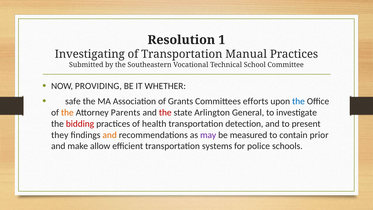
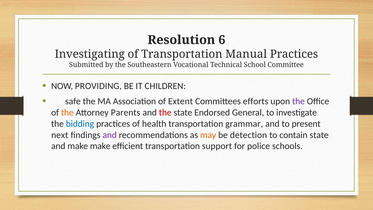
1: 1 -> 6
WHETHER: WHETHER -> CHILDREN
Grants: Grants -> Extent
the at (298, 101) colour: blue -> purple
Arlington: Arlington -> Endorsed
bidding colour: red -> blue
detection: detection -> grammar
they: they -> next
and at (110, 135) colour: orange -> purple
may colour: purple -> orange
measured: measured -> detection
contain prior: prior -> state
make allow: allow -> make
systems: systems -> support
